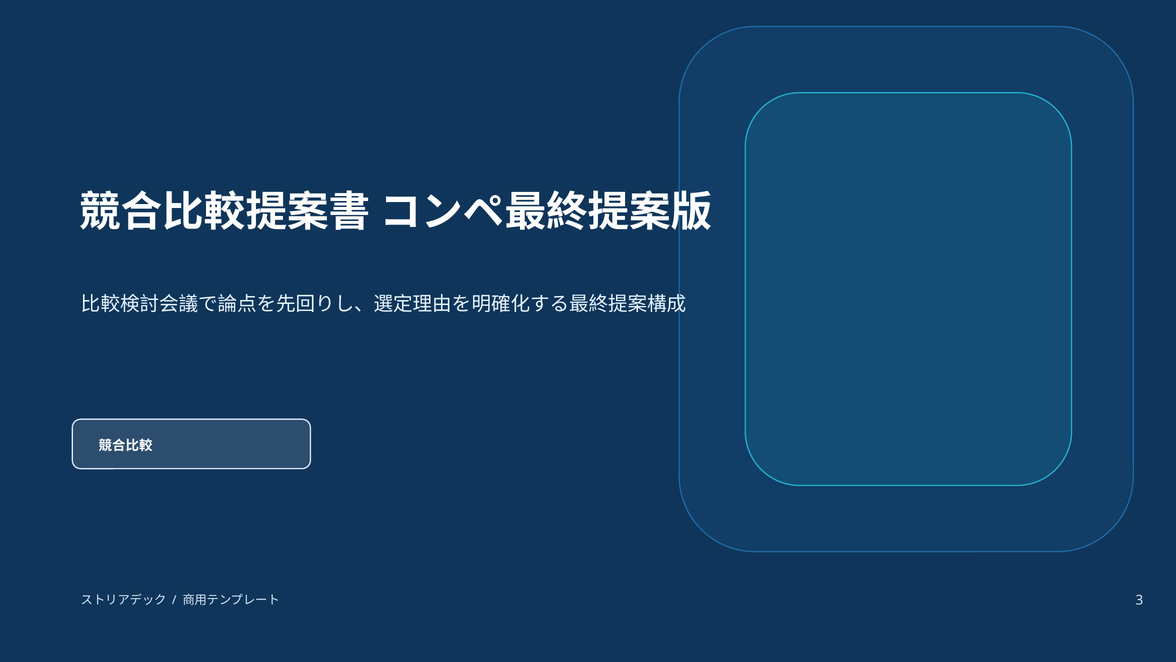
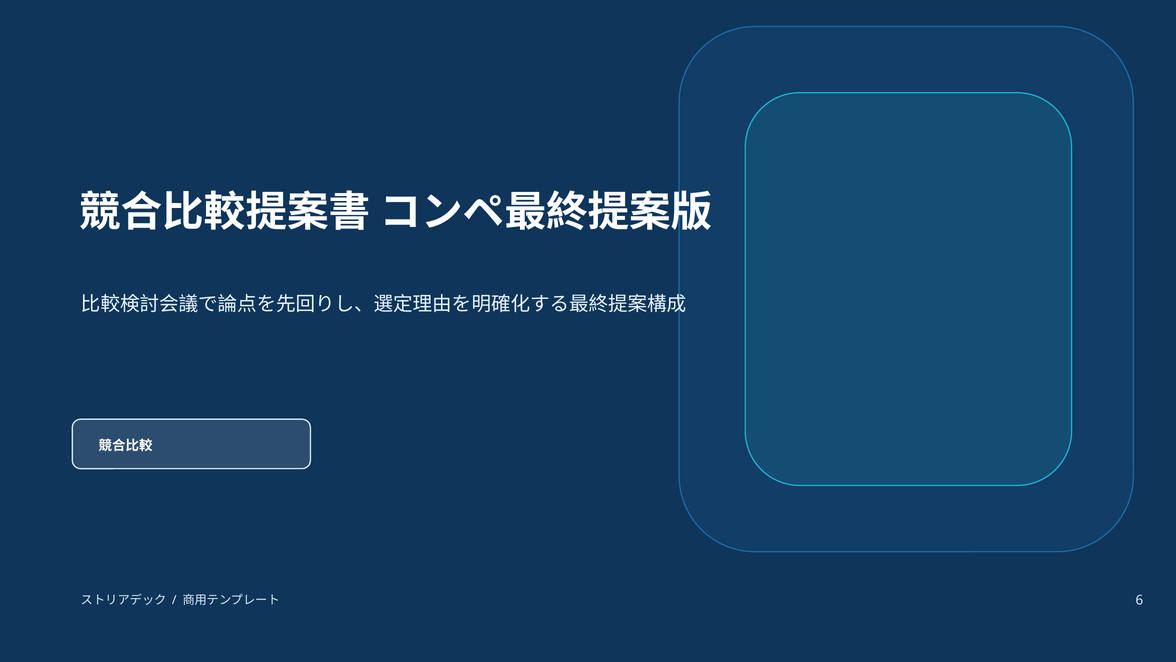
3: 3 -> 6
